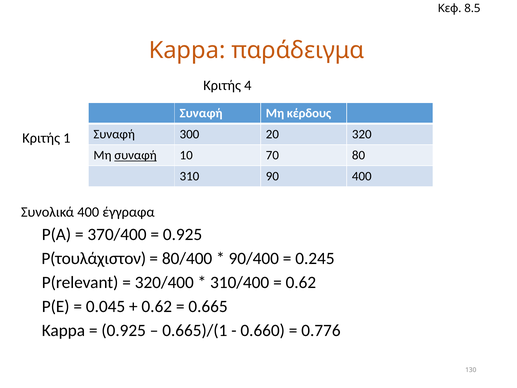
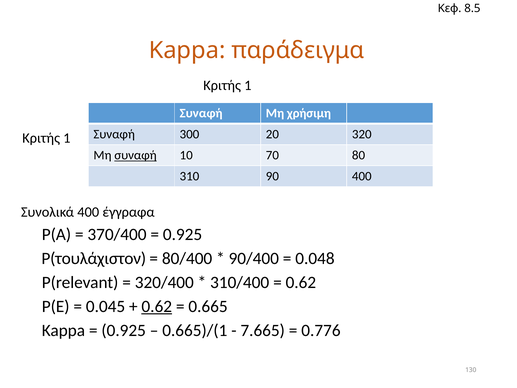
4 at (248, 85): 4 -> 1
κέρδους: κέρδους -> χρήσιμη
0.245: 0.245 -> 0.048
0.62 at (157, 306) underline: none -> present
0.660: 0.660 -> 7.665
